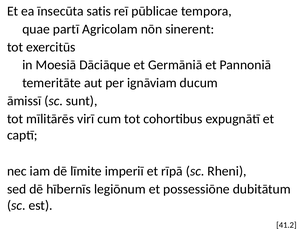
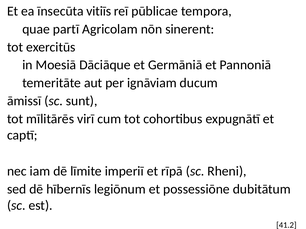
satis: satis -> vitiīs
